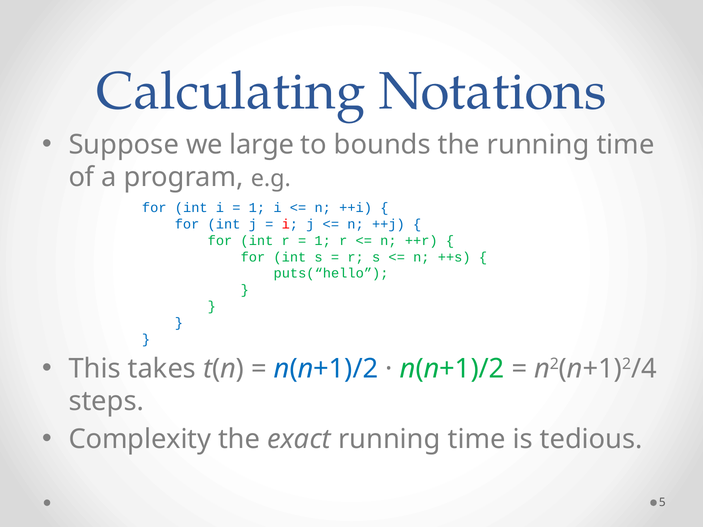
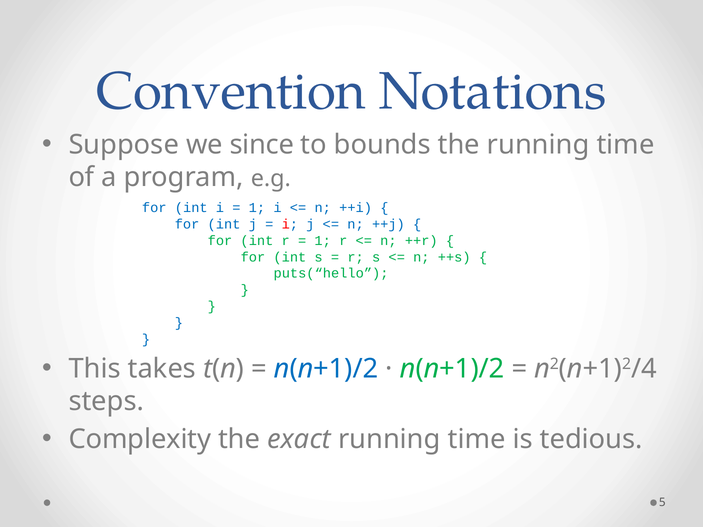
Calculating: Calculating -> Convention
large: large -> since
